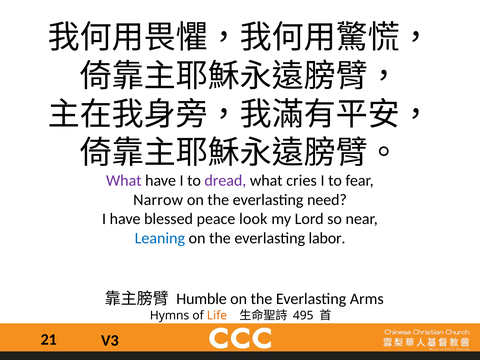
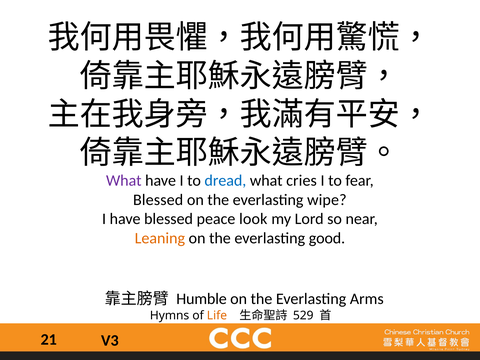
dread colour: purple -> blue
Narrow at (158, 200): Narrow -> Blessed
need: need -> wipe
Leaning colour: blue -> orange
labor: labor -> good
495: 495 -> 529
